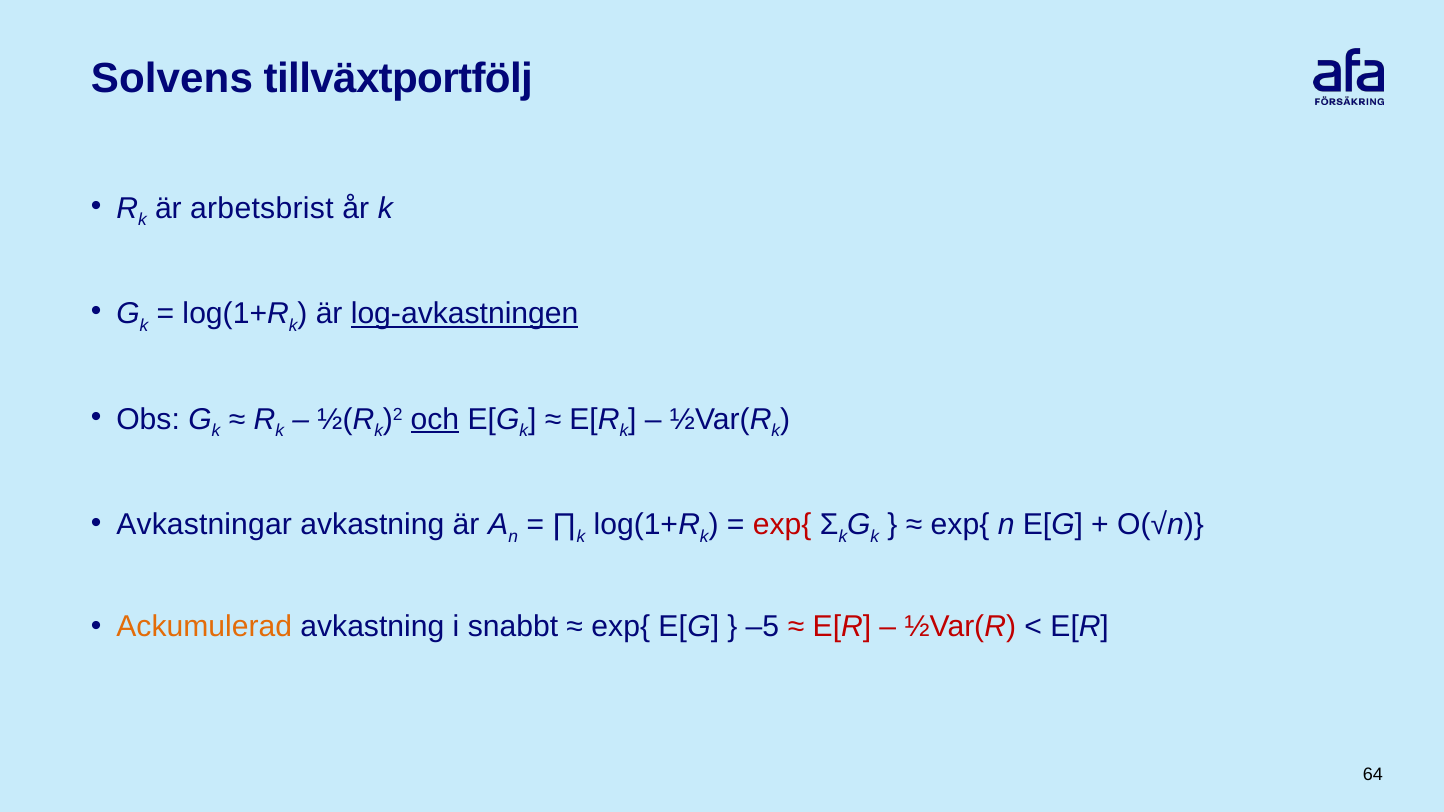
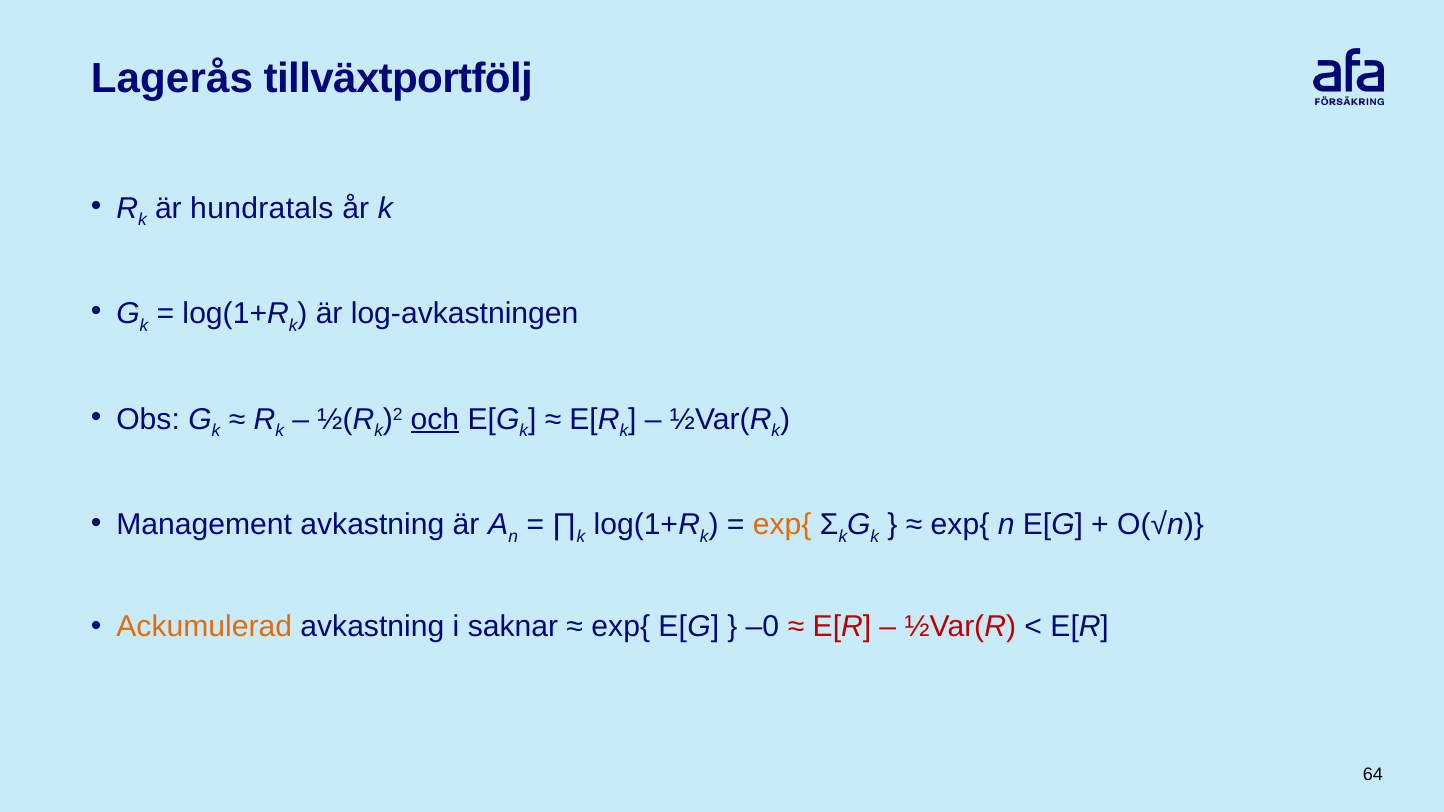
Solvens: Solvens -> Lagerås
arbetsbrist: arbetsbrist -> hundratals
log-avkastningen underline: present -> none
Avkastningar: Avkastningar -> Management
exp{ at (782, 525) colour: red -> orange
snabbt: snabbt -> saknar
–5: –5 -> –0
